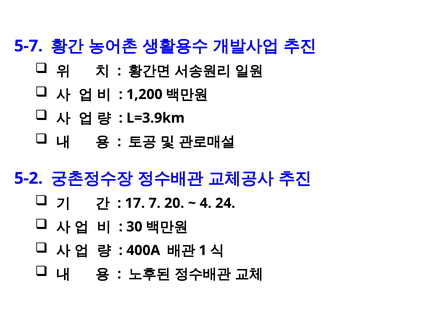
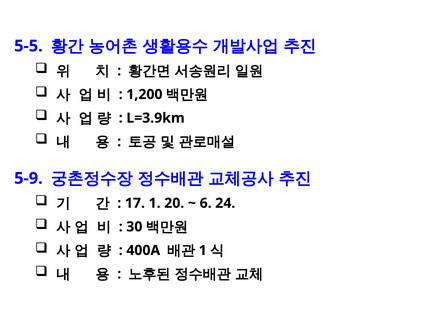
5-7: 5-7 -> 5-5
5-2: 5-2 -> 5-9
17 7: 7 -> 1
4: 4 -> 6
